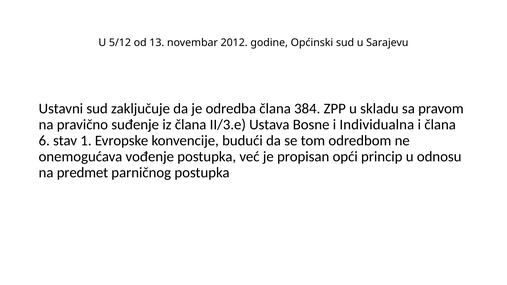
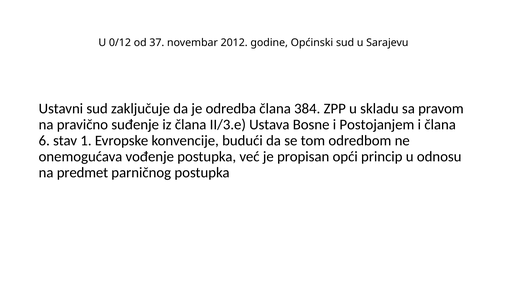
5/12: 5/12 -> 0/12
13: 13 -> 37
Individualna: Individualna -> Postojanjem
